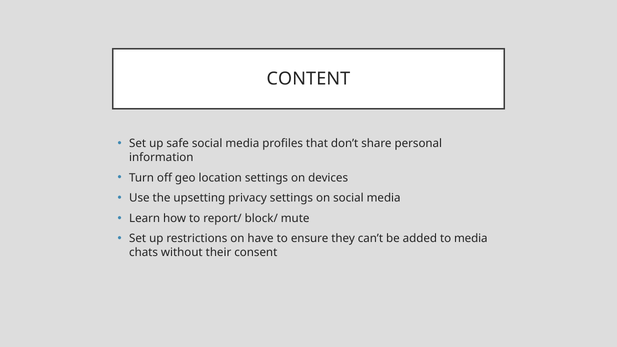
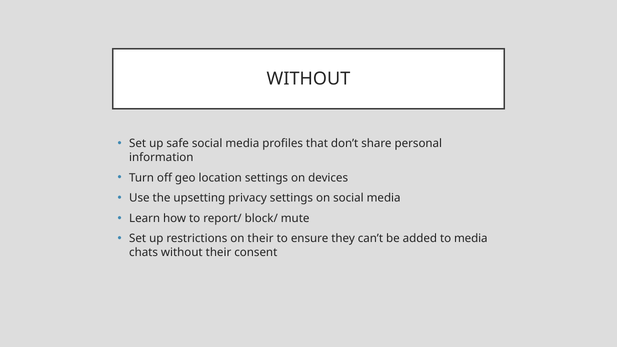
CONTENT at (308, 79): CONTENT -> WITHOUT
on have: have -> their
